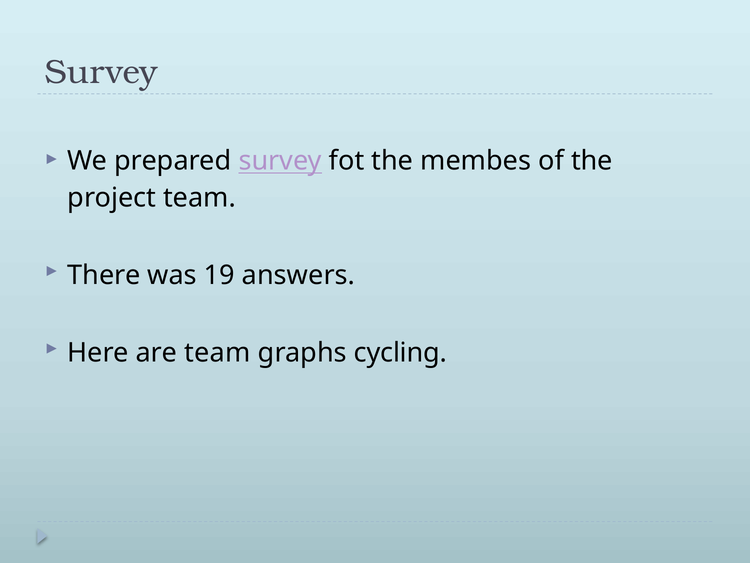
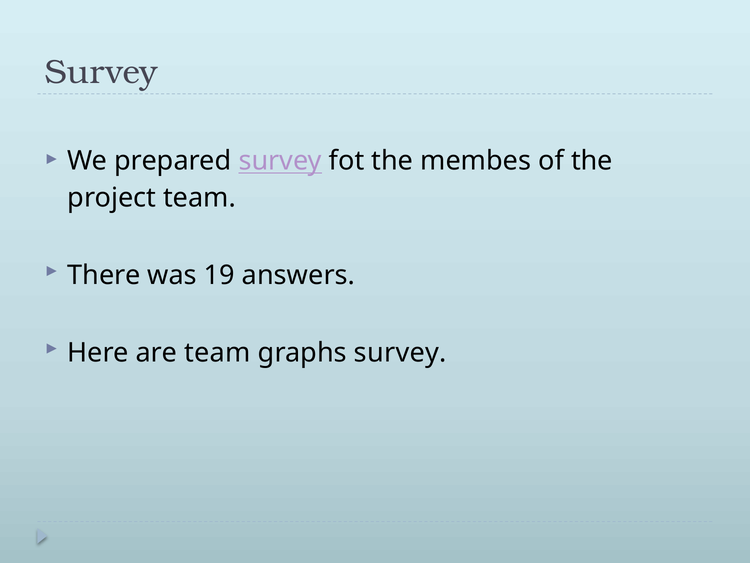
graphs cycling: cycling -> survey
